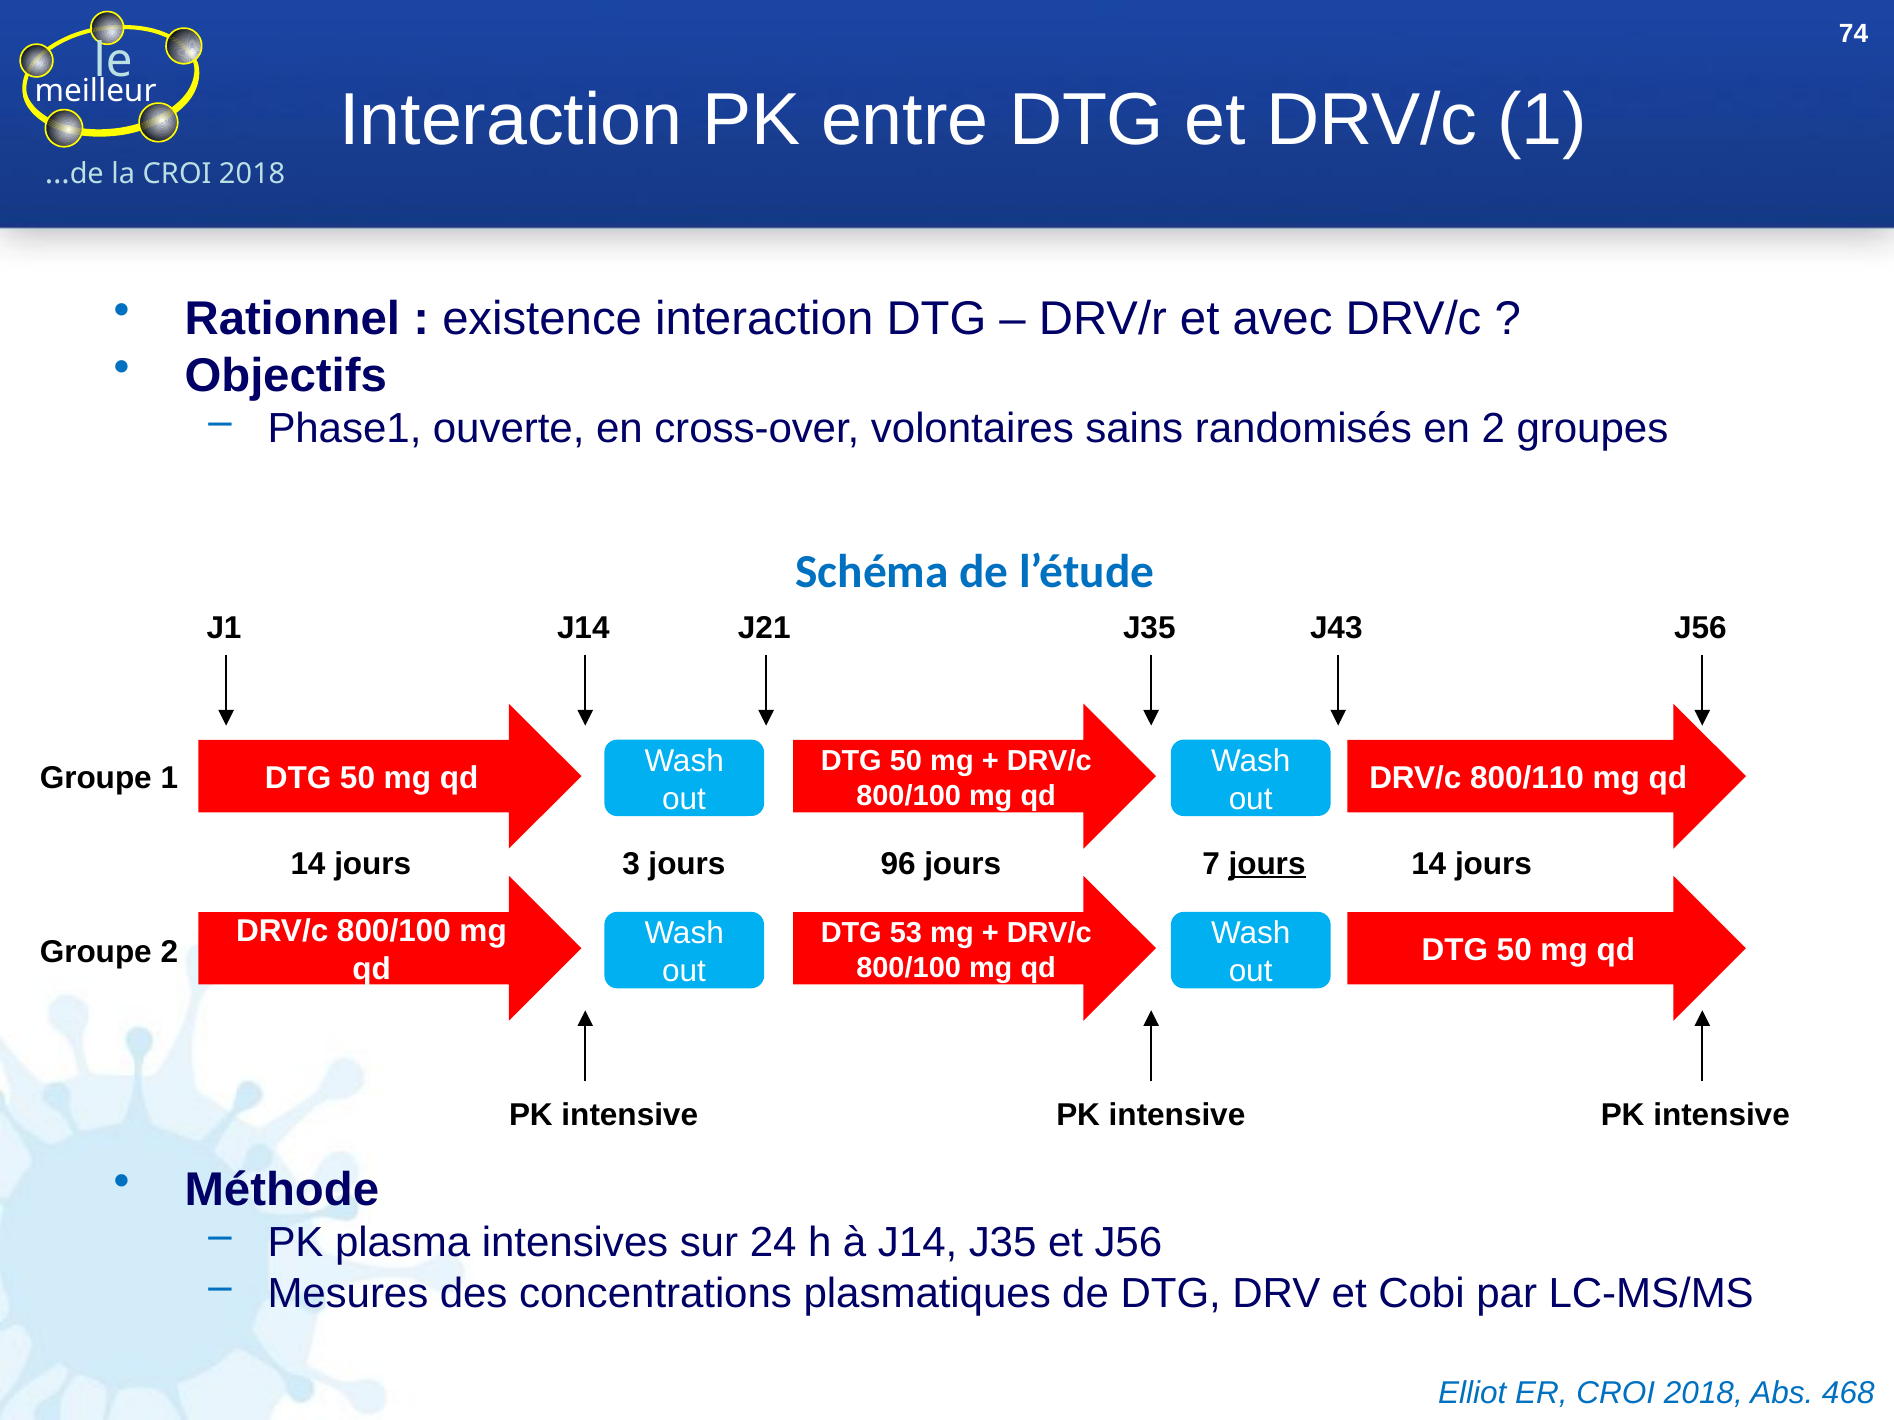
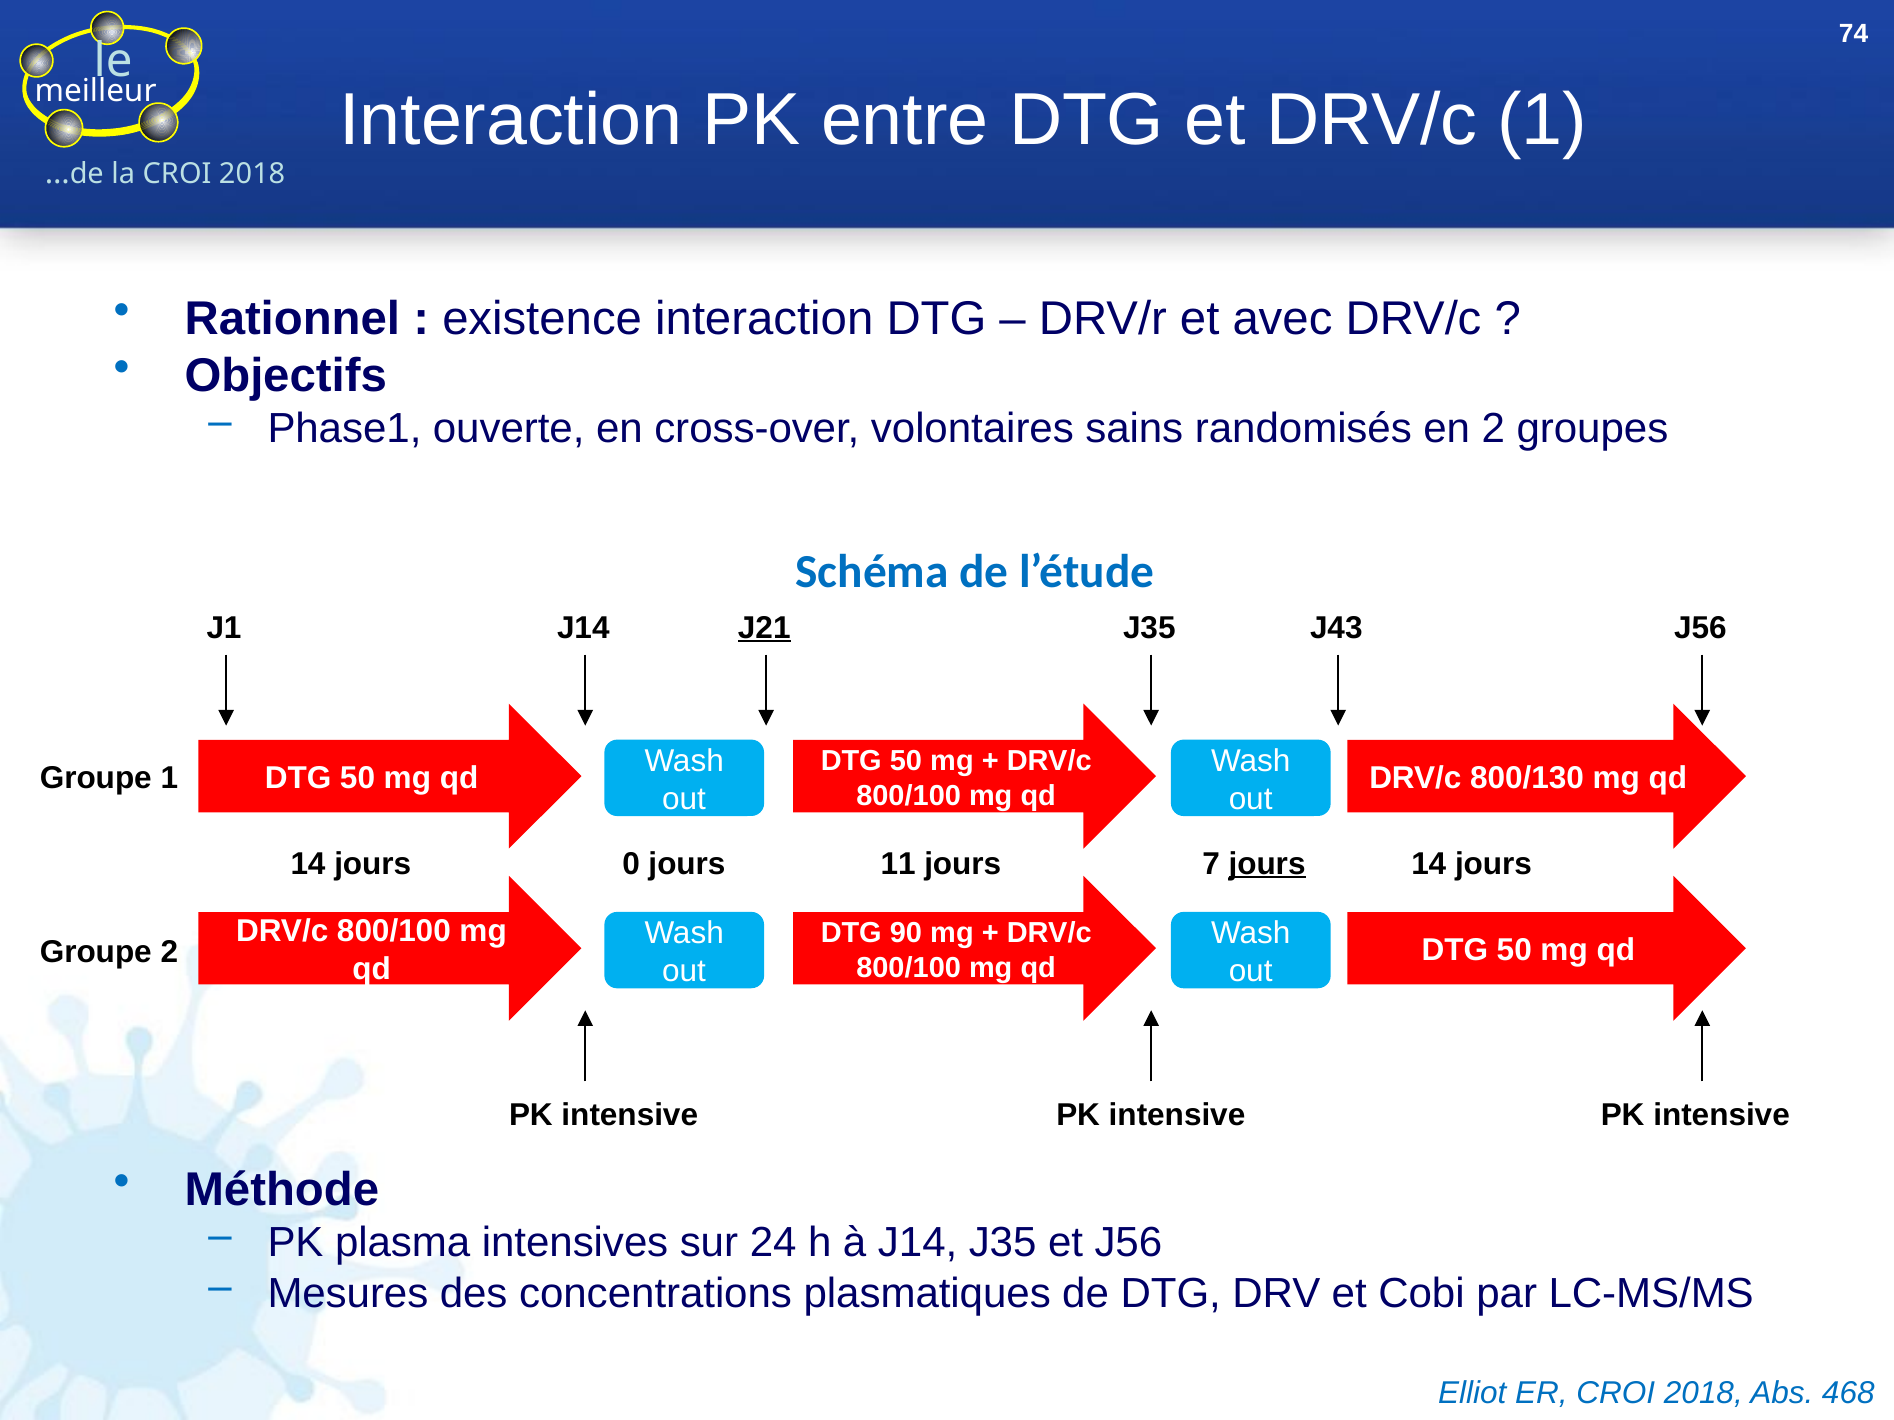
J21 underline: none -> present
800/110: 800/110 -> 800/130
3: 3 -> 0
96: 96 -> 11
53: 53 -> 90
